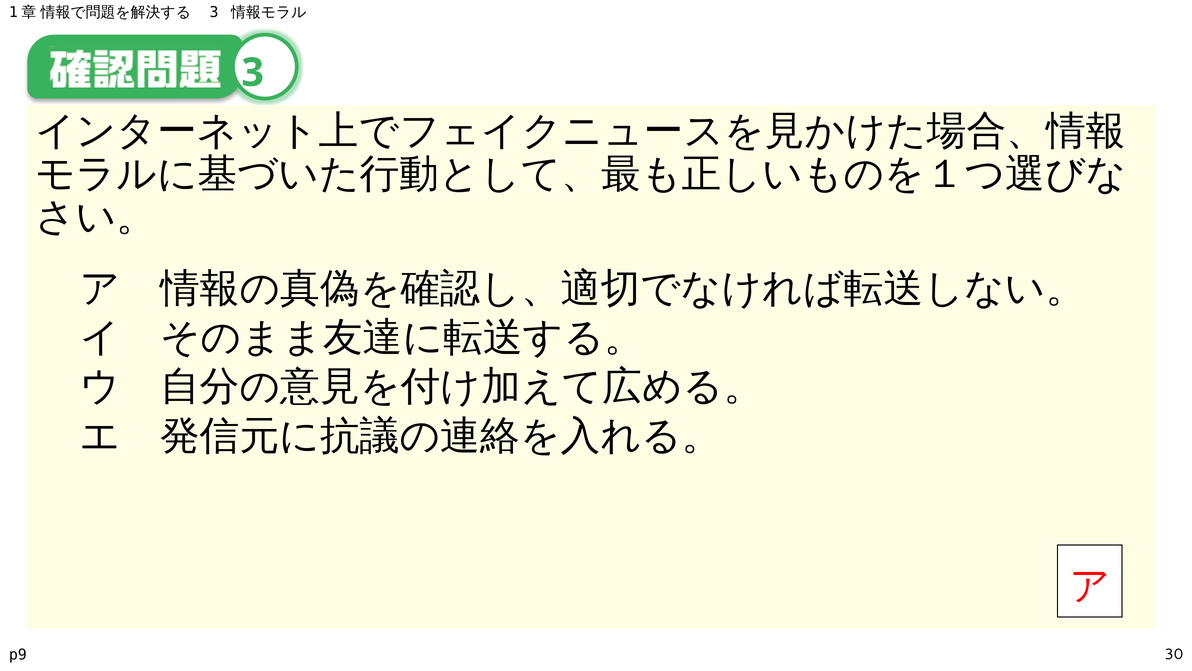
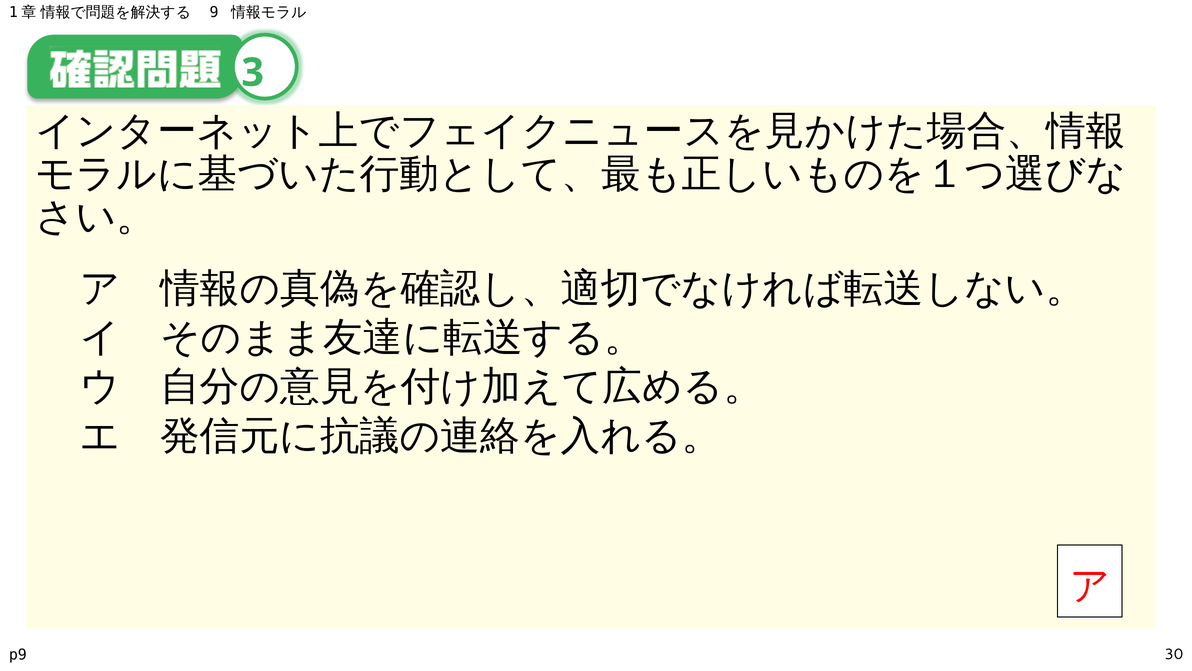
3 at (214, 12): 3 -> 9
